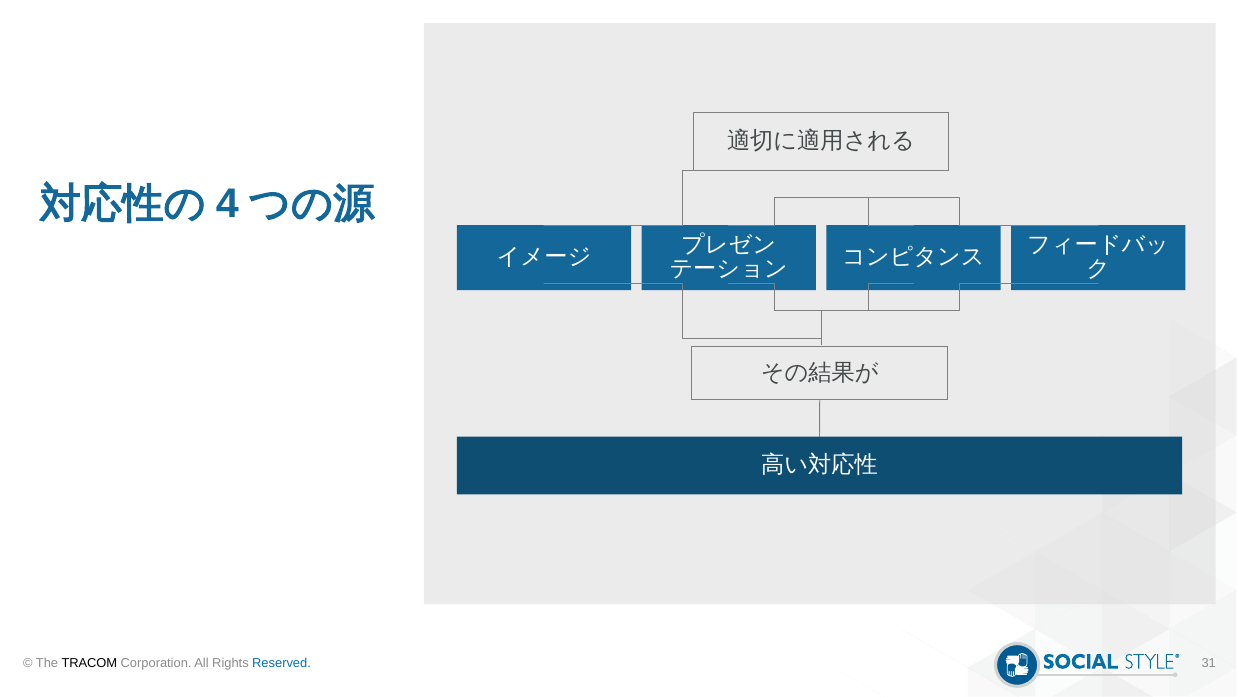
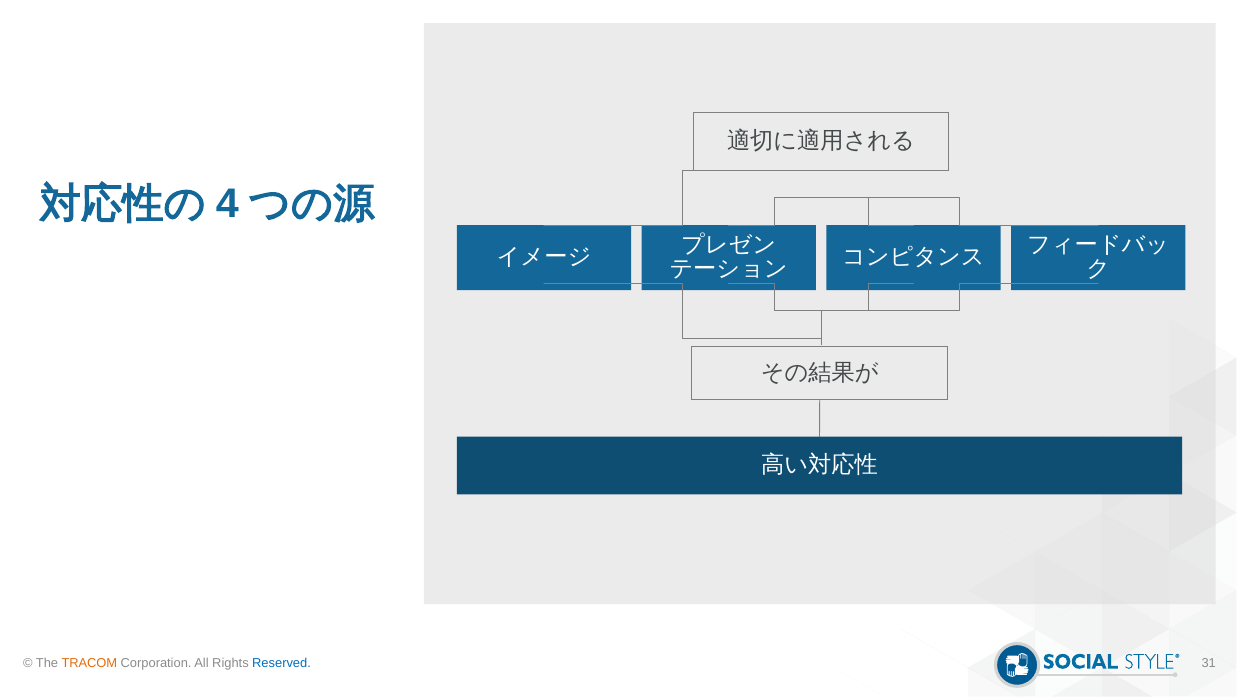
TRACOM colour: black -> orange
